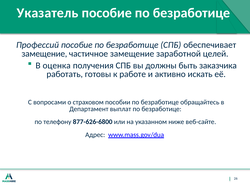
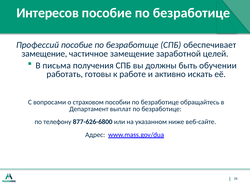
Указатель: Указатель -> Интересов
оценка: оценка -> письма
заказчика: заказчика -> обучении
